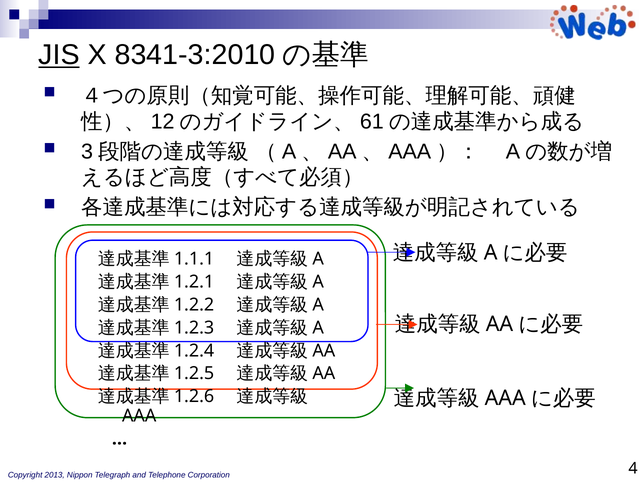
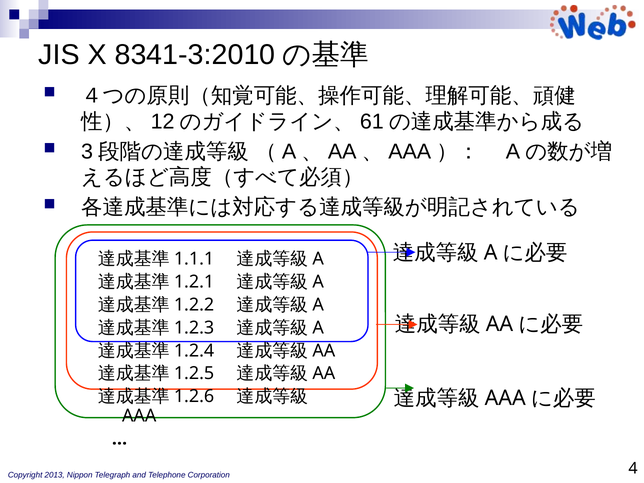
JIS underline: present -> none
